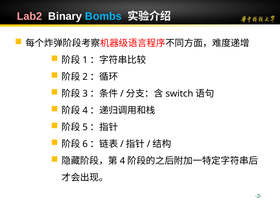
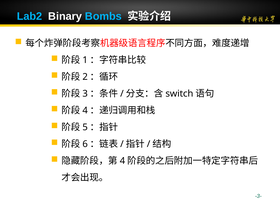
Lab2 colour: pink -> light blue
